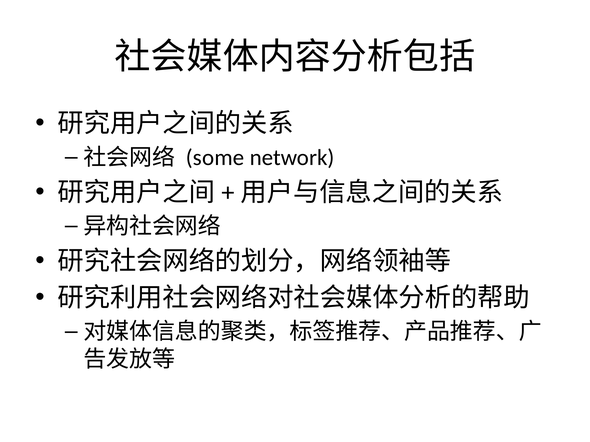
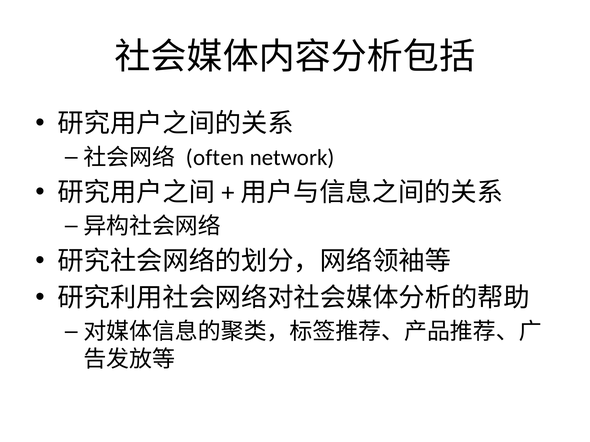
some: some -> often
